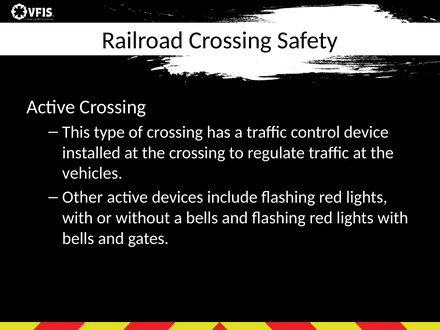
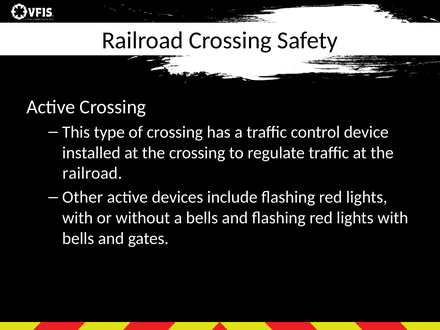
vehicles at (92, 173): vehicles -> railroad
